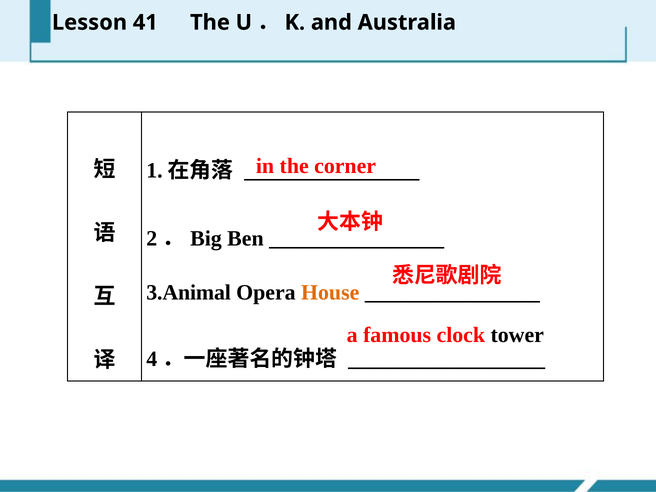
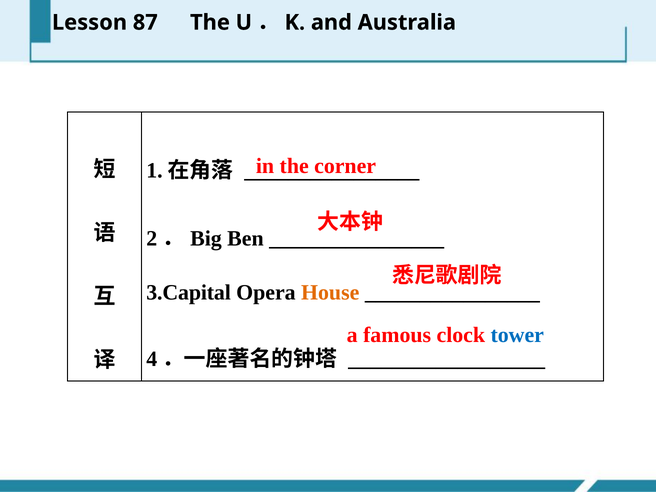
41: 41 -> 87
3.Animal: 3.Animal -> 3.Capital
tower colour: black -> blue
